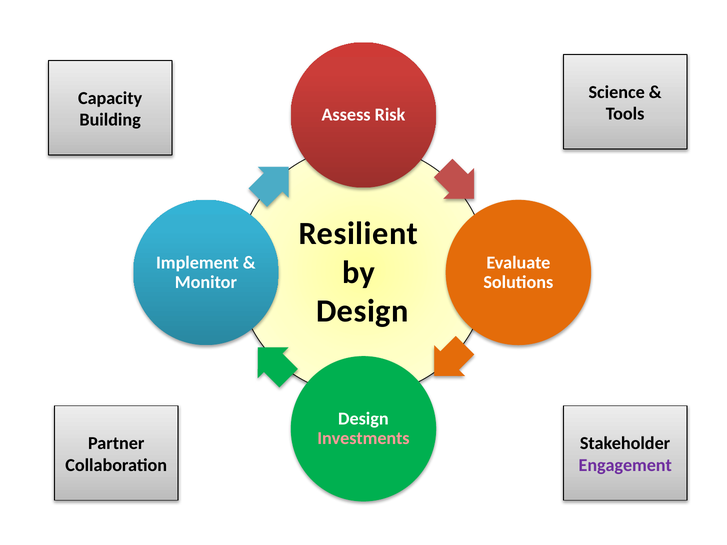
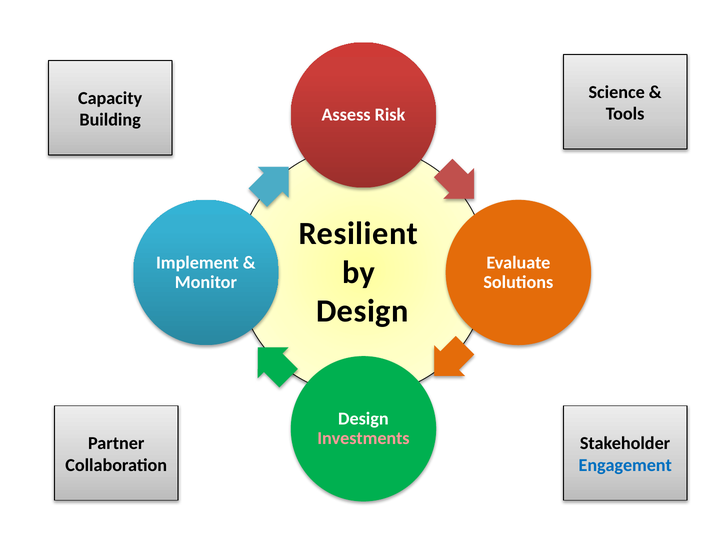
Engagement colour: purple -> blue
